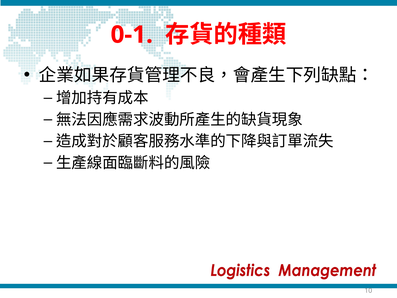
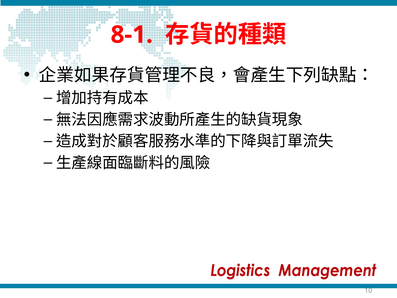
0-1: 0-1 -> 8-1
